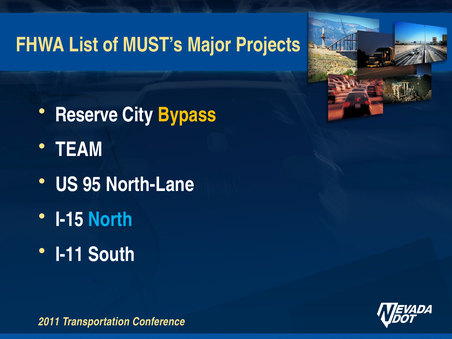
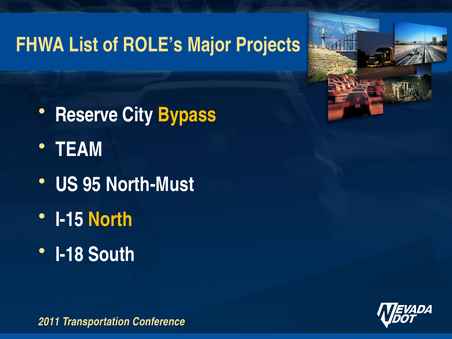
MUST’s: MUST’s -> ROLE’s
North-Lane: North-Lane -> North-Must
North colour: light blue -> yellow
I-11: I-11 -> I-18
